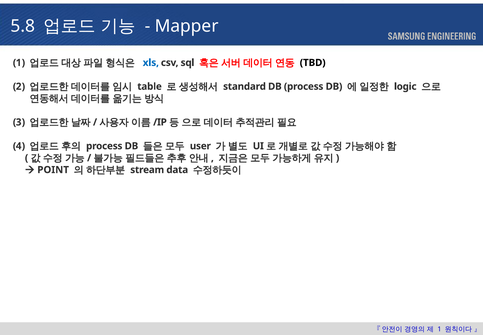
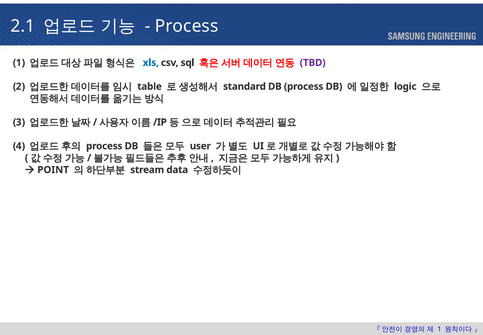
5.8: 5.8 -> 2.1
Mapper at (187, 26): Mapper -> Process
TBD colour: black -> purple
